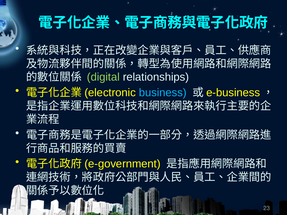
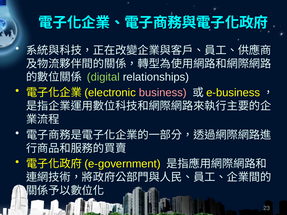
business colour: light blue -> pink
